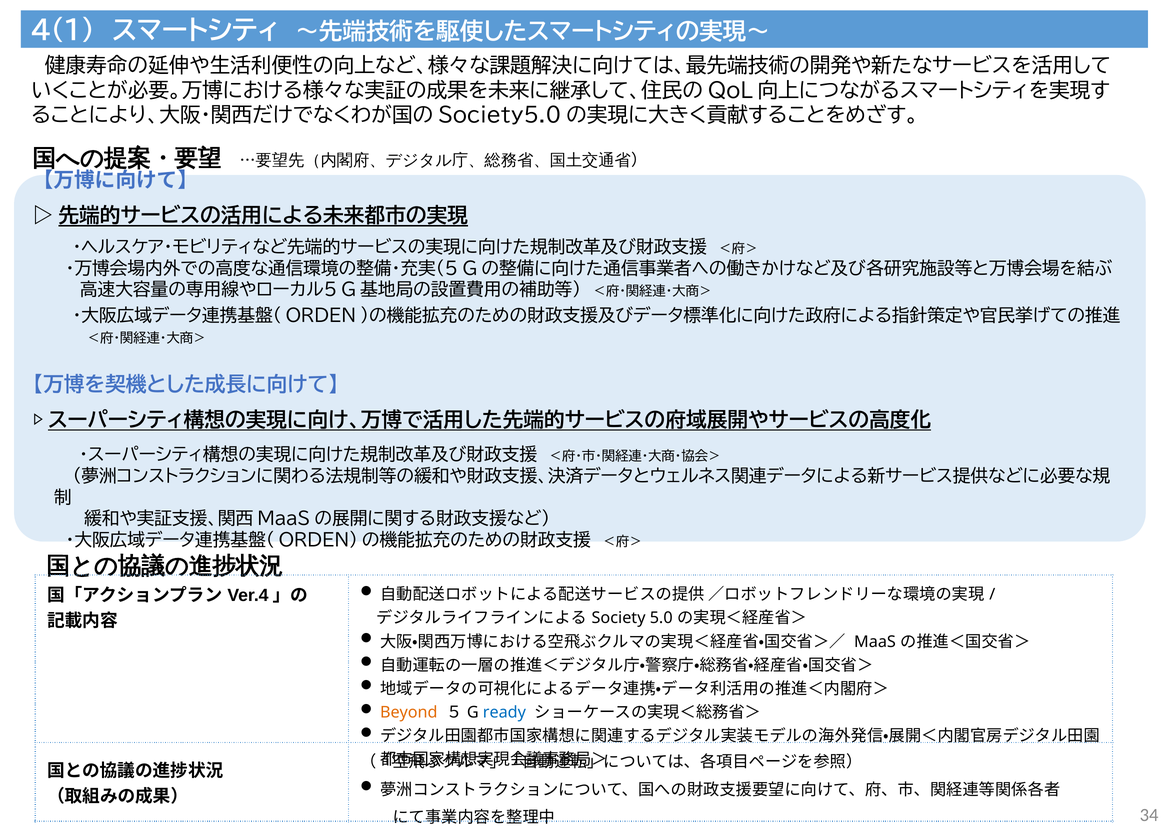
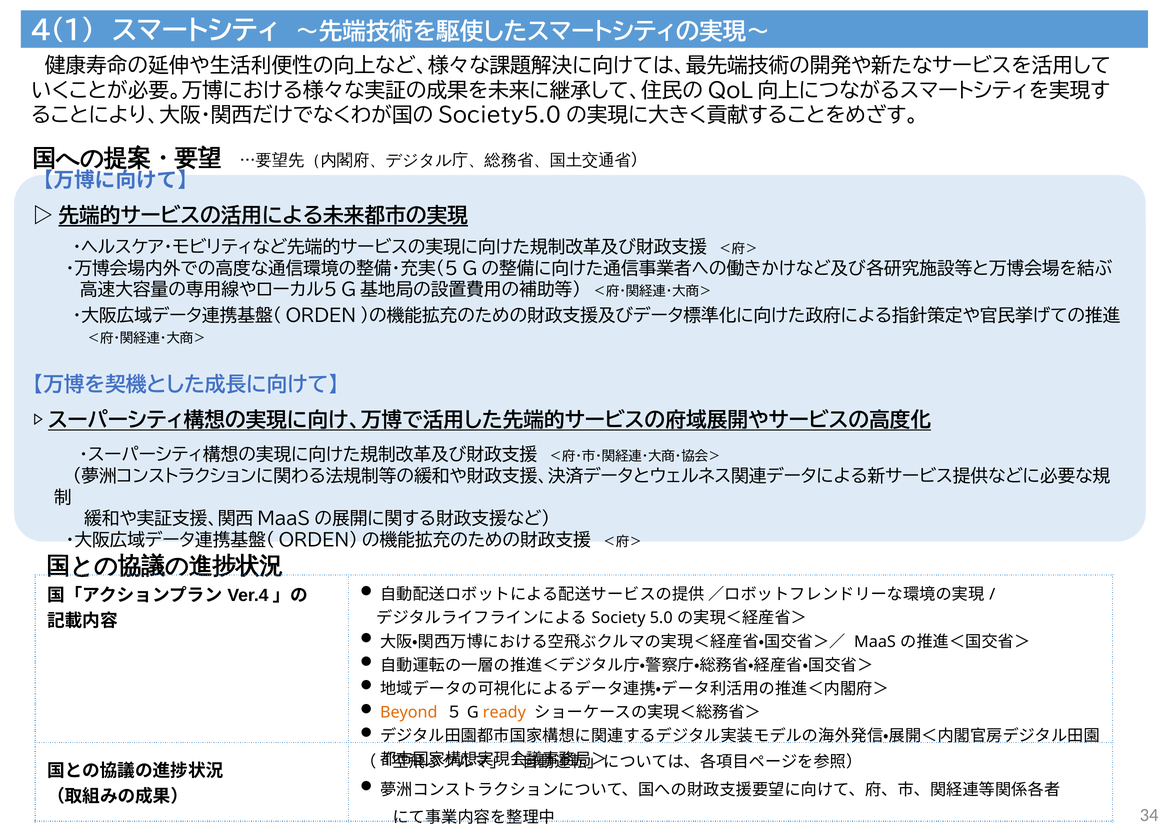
ready colour: blue -> orange
